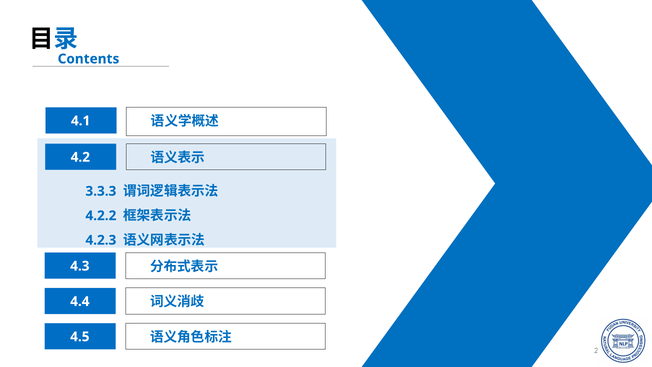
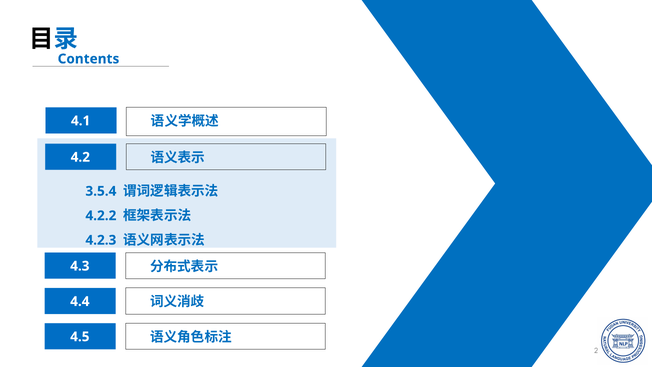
3.3.3: 3.3.3 -> 3.5.4
